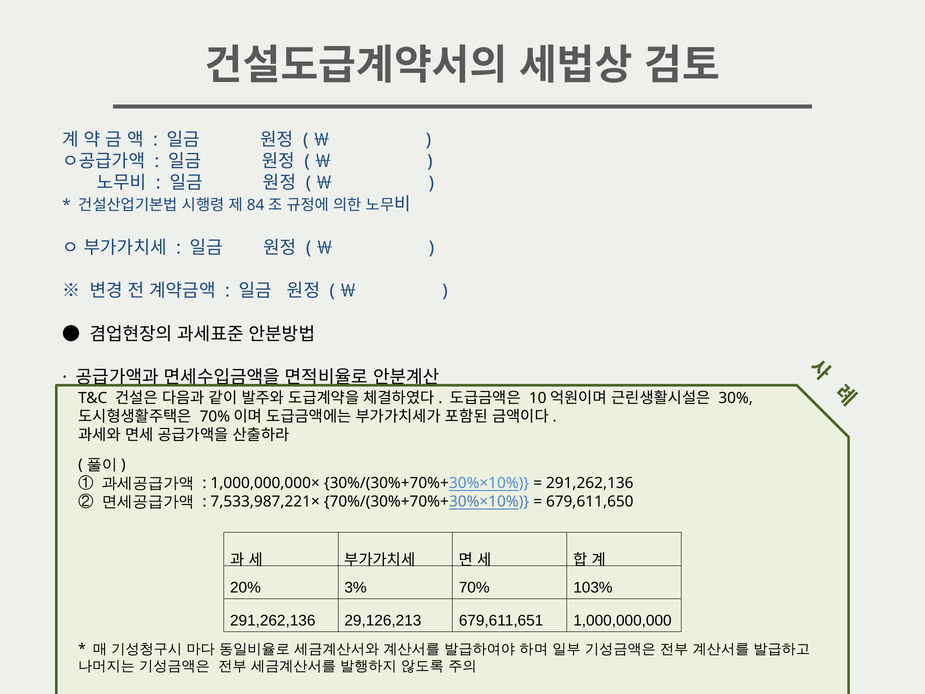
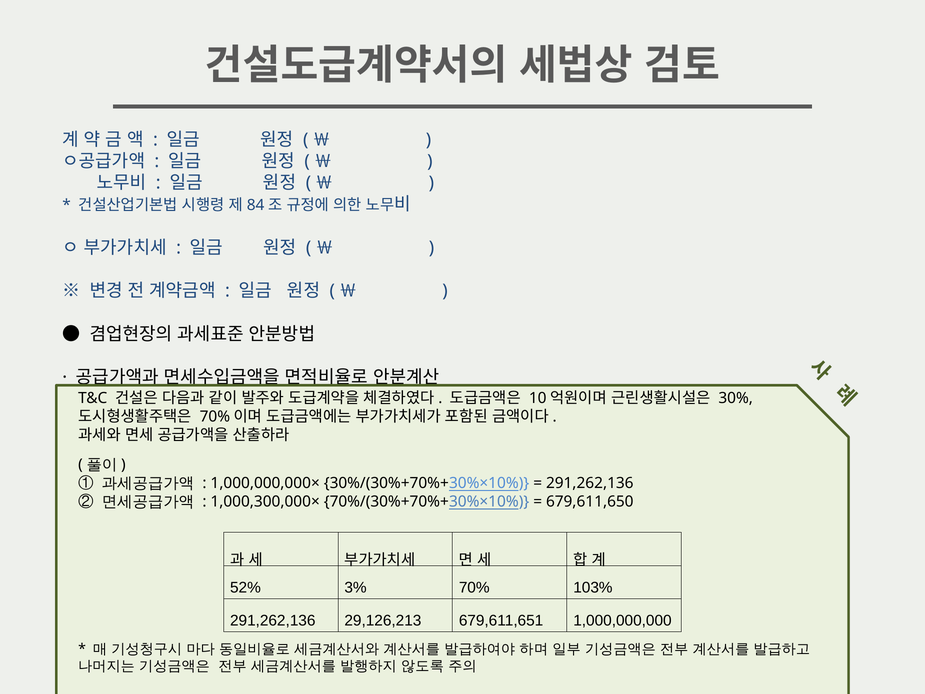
7,533,987,221×: 7,533,987,221× -> 1,000,300,000×
20%: 20% -> 52%
